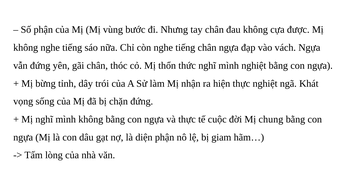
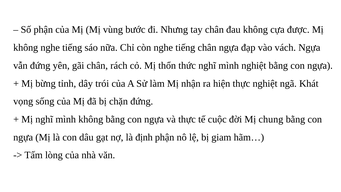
thóc: thóc -> rách
diện: diện -> định
